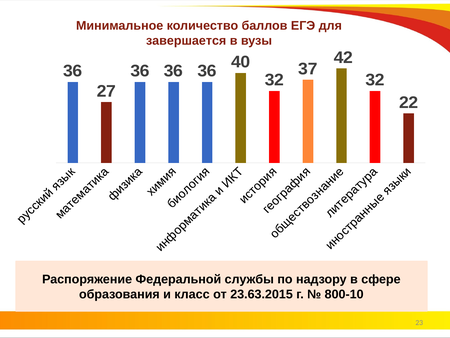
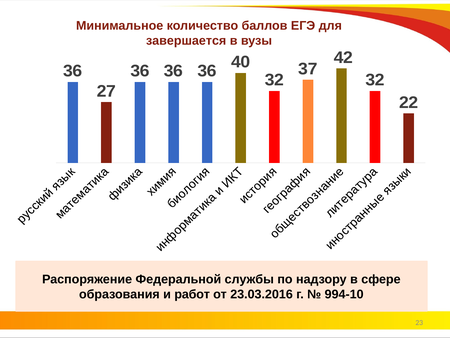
класс: класс -> работ
23.63.2015: 23.63.2015 -> 23.03.2016
800-10: 800-10 -> 994-10
